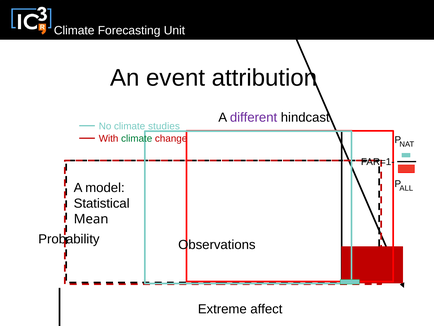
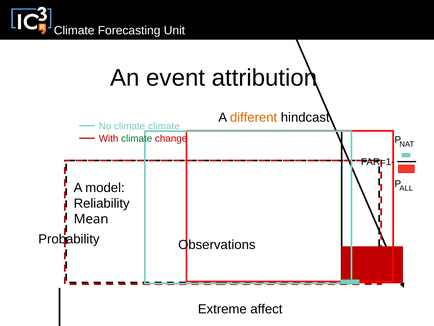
different colour: purple -> orange
climate studies: studies -> climate
Statistical: Statistical -> Reliability
